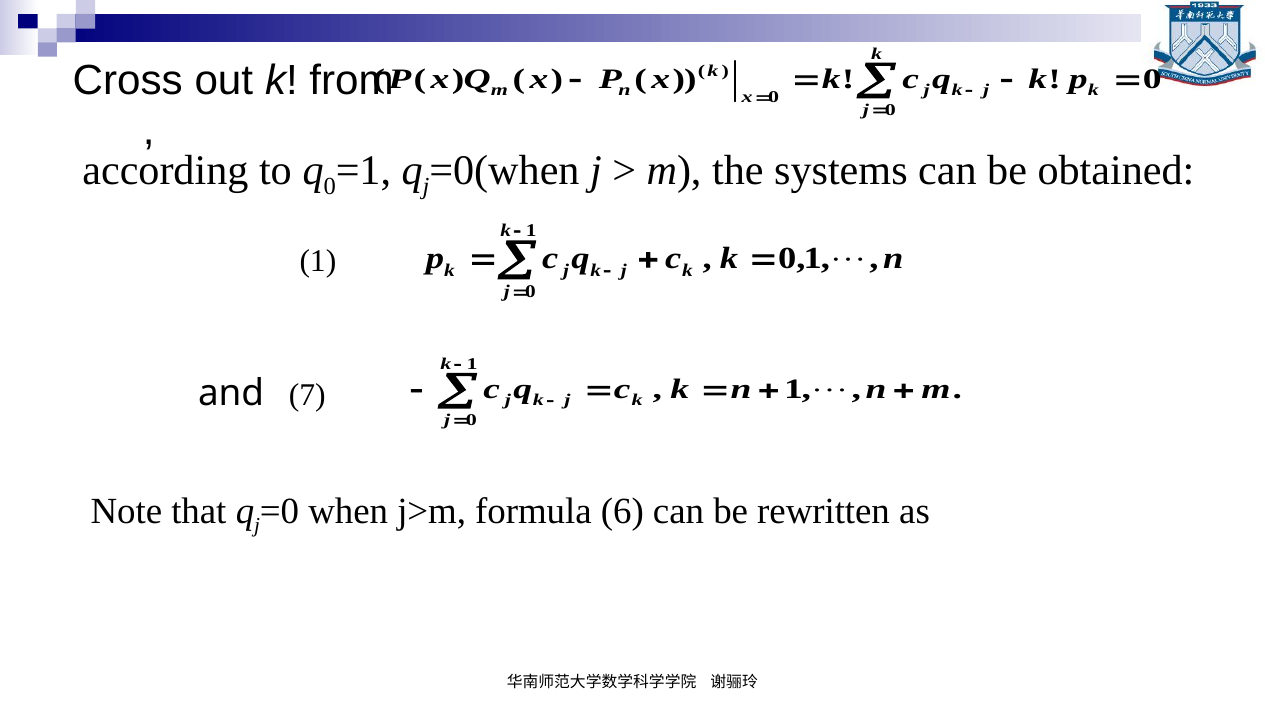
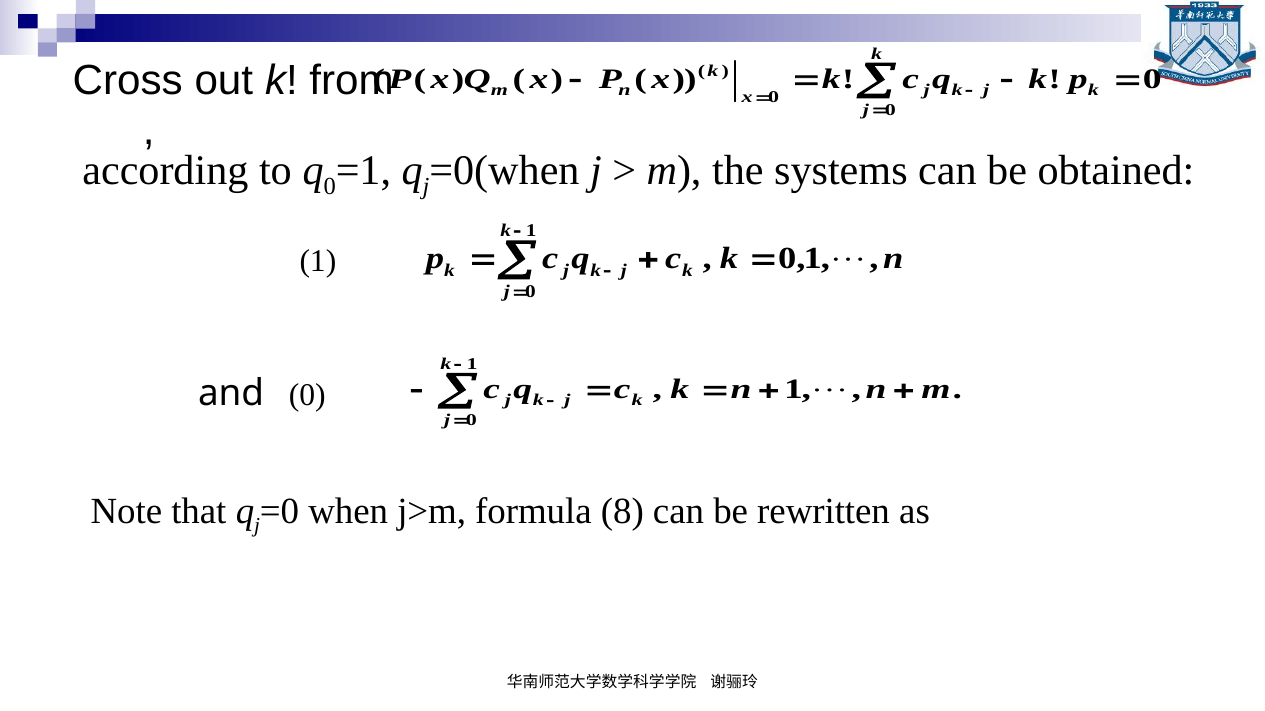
and 7: 7 -> 0
6: 6 -> 8
